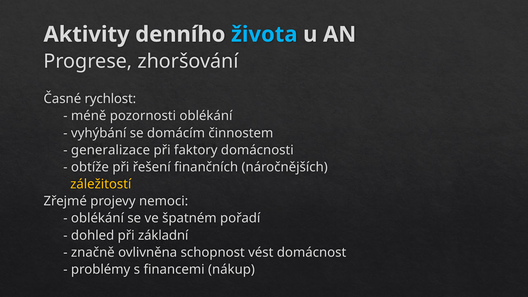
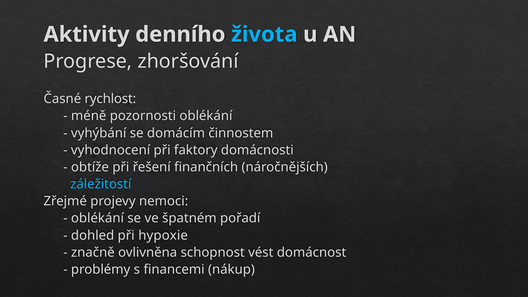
generalizace: generalizace -> vyhodnocení
záležitostí colour: yellow -> light blue
základní: základní -> hypoxie
